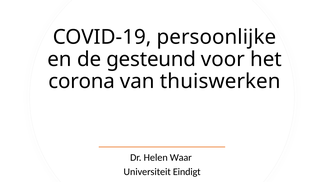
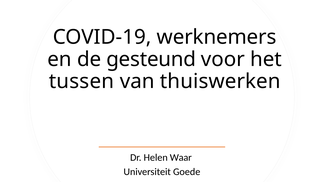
persoonlijke: persoonlijke -> werknemers
corona: corona -> tussen
Eindigt: Eindigt -> Goede
